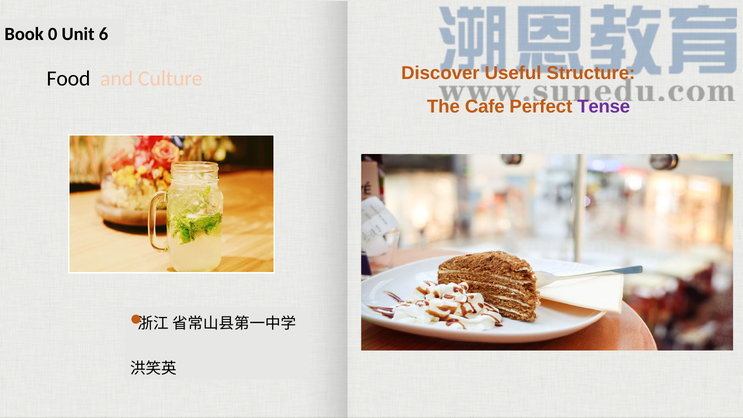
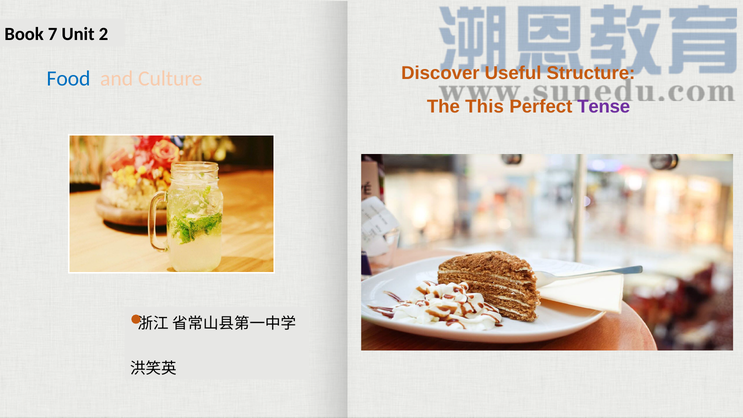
0: 0 -> 7
6: 6 -> 2
Food colour: black -> blue
Cafe: Cafe -> This
